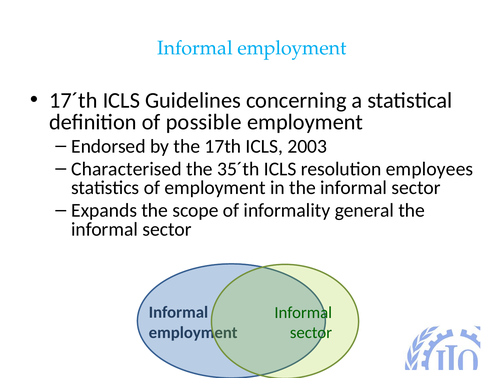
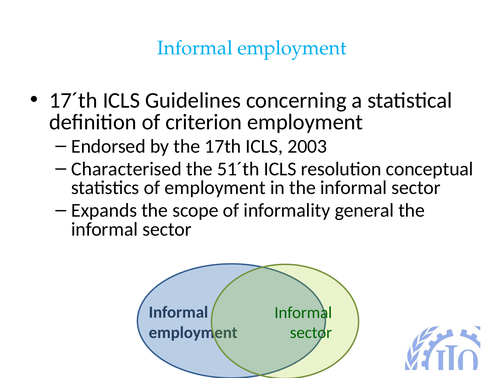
possible: possible -> criterion
35´th: 35´th -> 51´th
employees: employees -> conceptual
